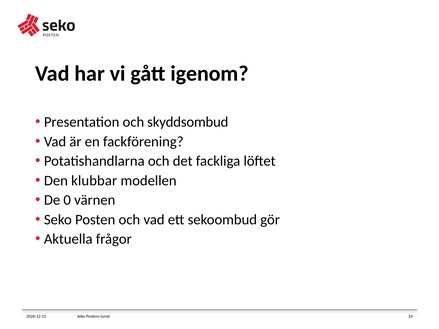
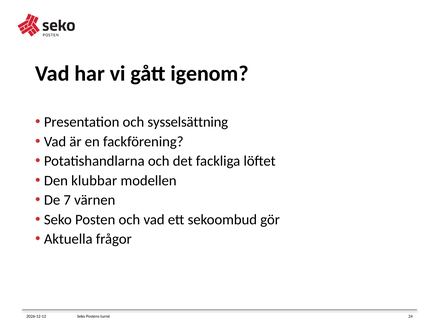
skyddsombud: skyddsombud -> sysselsättning
0: 0 -> 7
